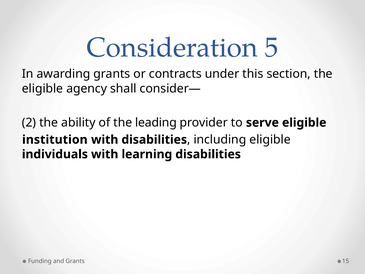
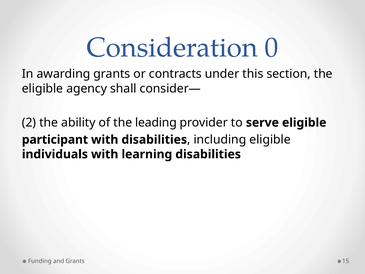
5: 5 -> 0
institution: institution -> participant
